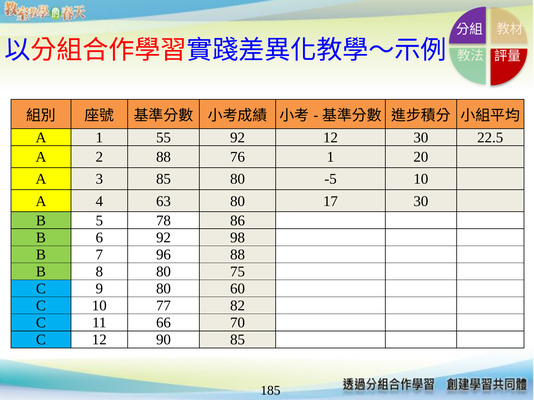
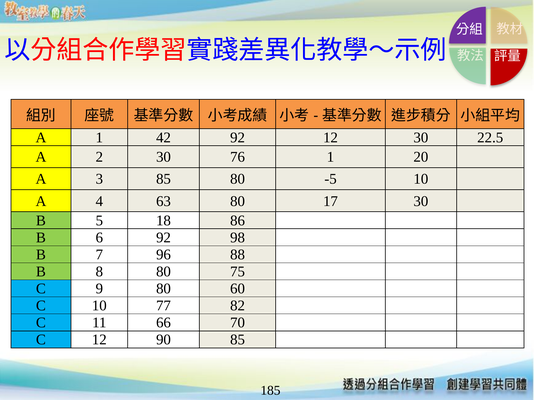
55: 55 -> 42
2 88: 88 -> 30
78: 78 -> 18
